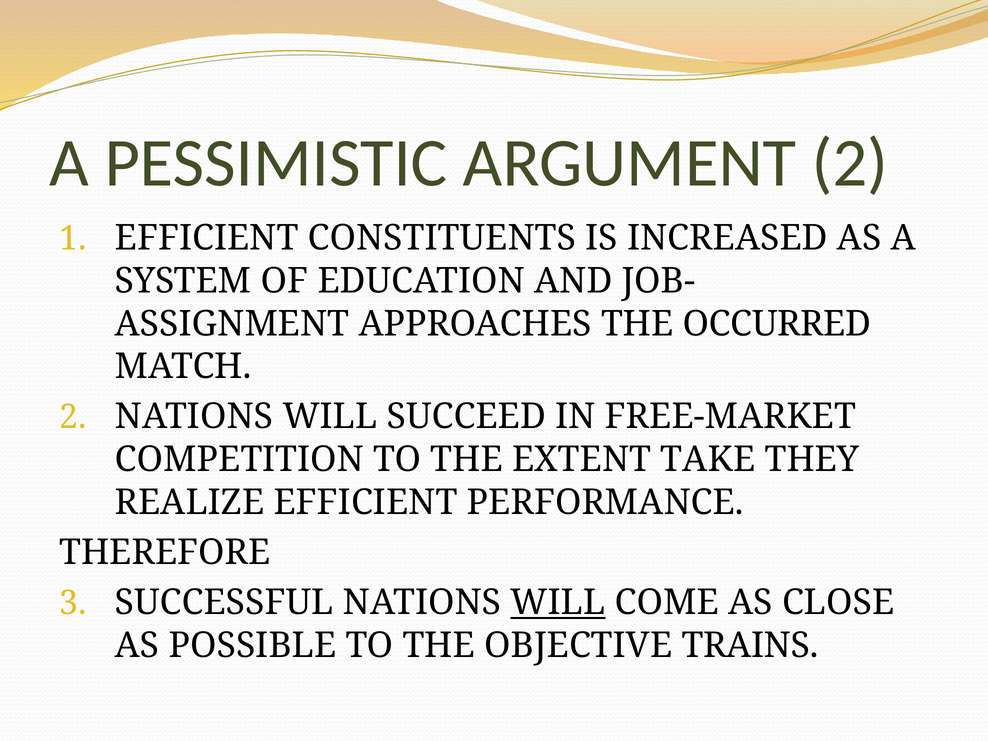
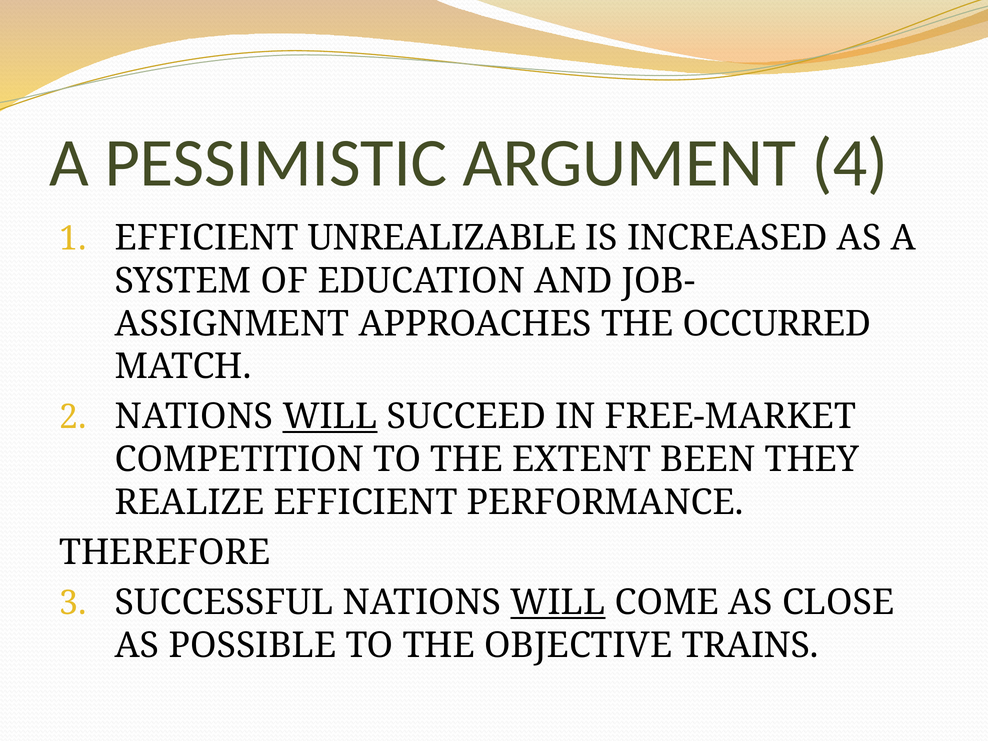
ARGUMENT 2: 2 -> 4
CONSTITUENTS: CONSTITUENTS -> UNREALIZABLE
WILL at (330, 417) underline: none -> present
TAKE: TAKE -> BEEN
